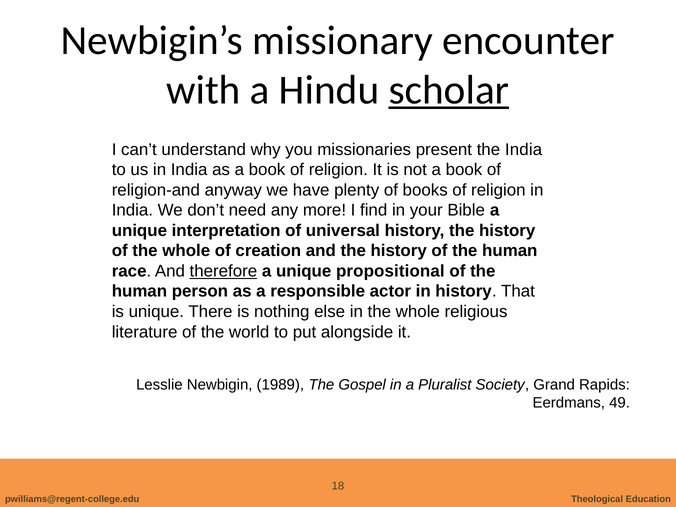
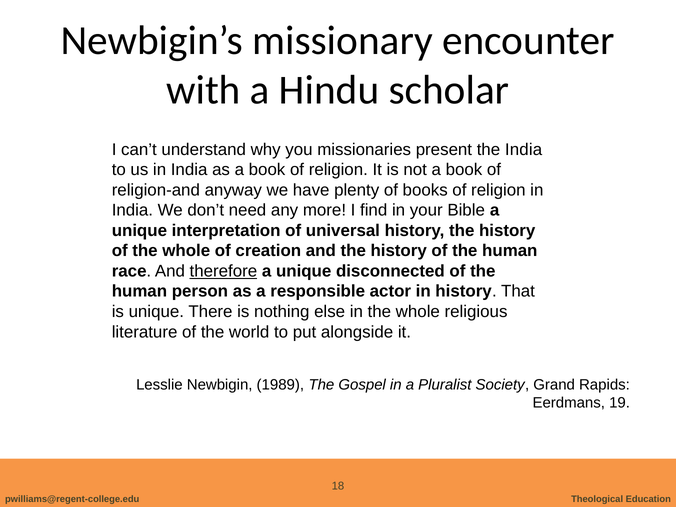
scholar underline: present -> none
propositional: propositional -> disconnected
49: 49 -> 19
